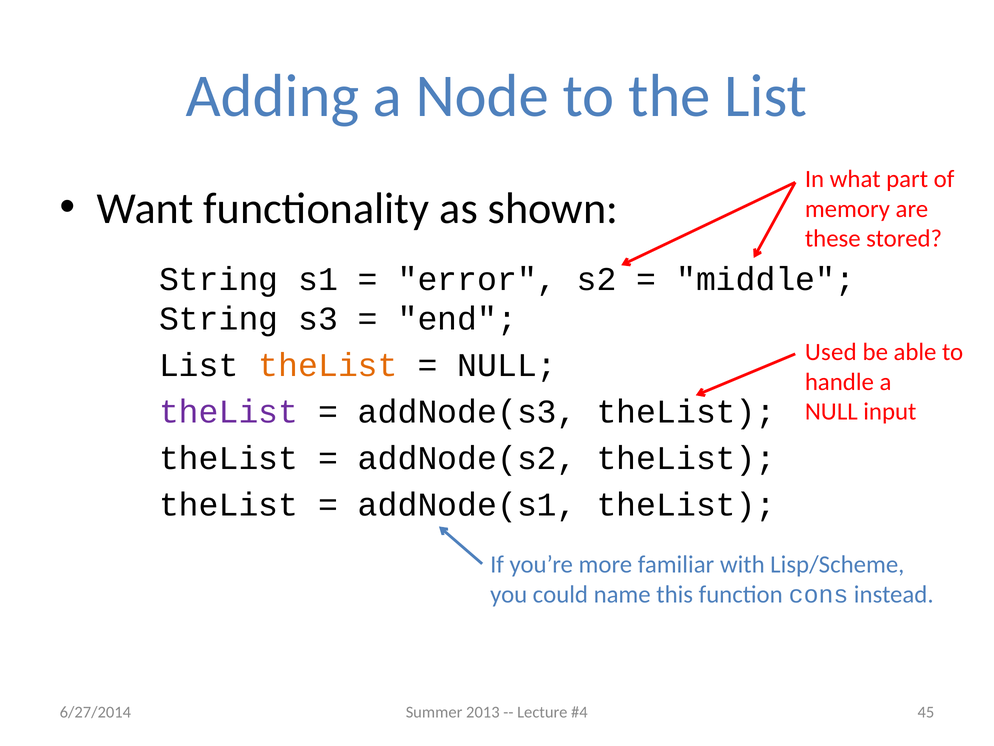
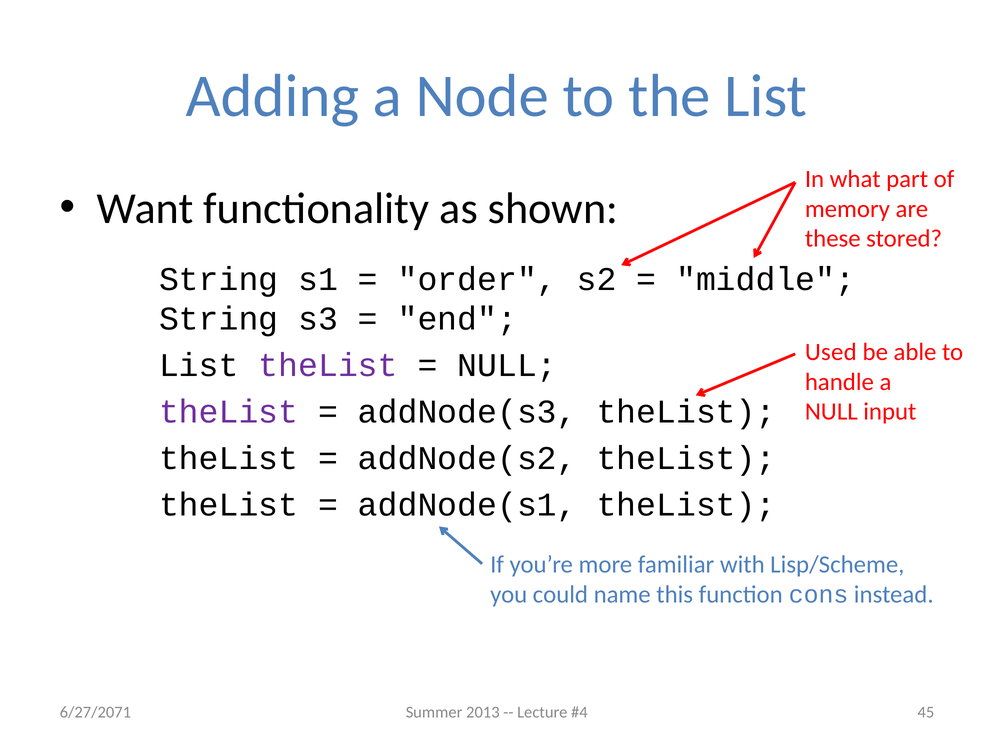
error: error -> order
theList at (328, 365) colour: orange -> purple
6/27/2014: 6/27/2014 -> 6/27/2071
